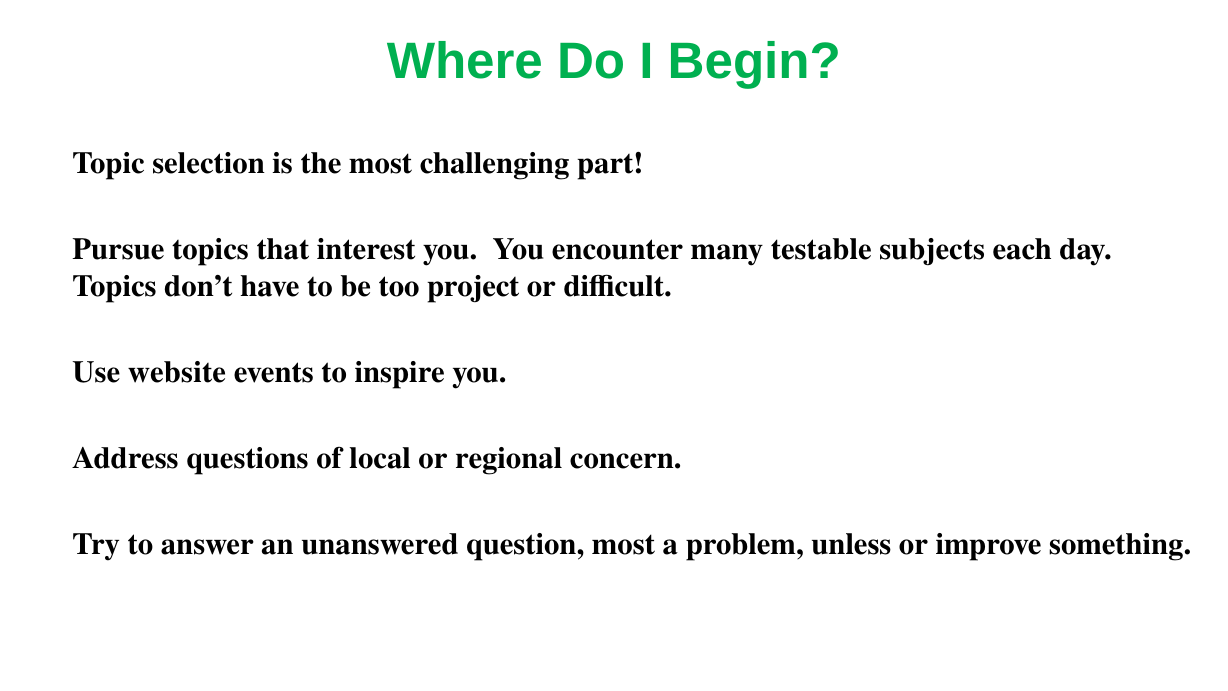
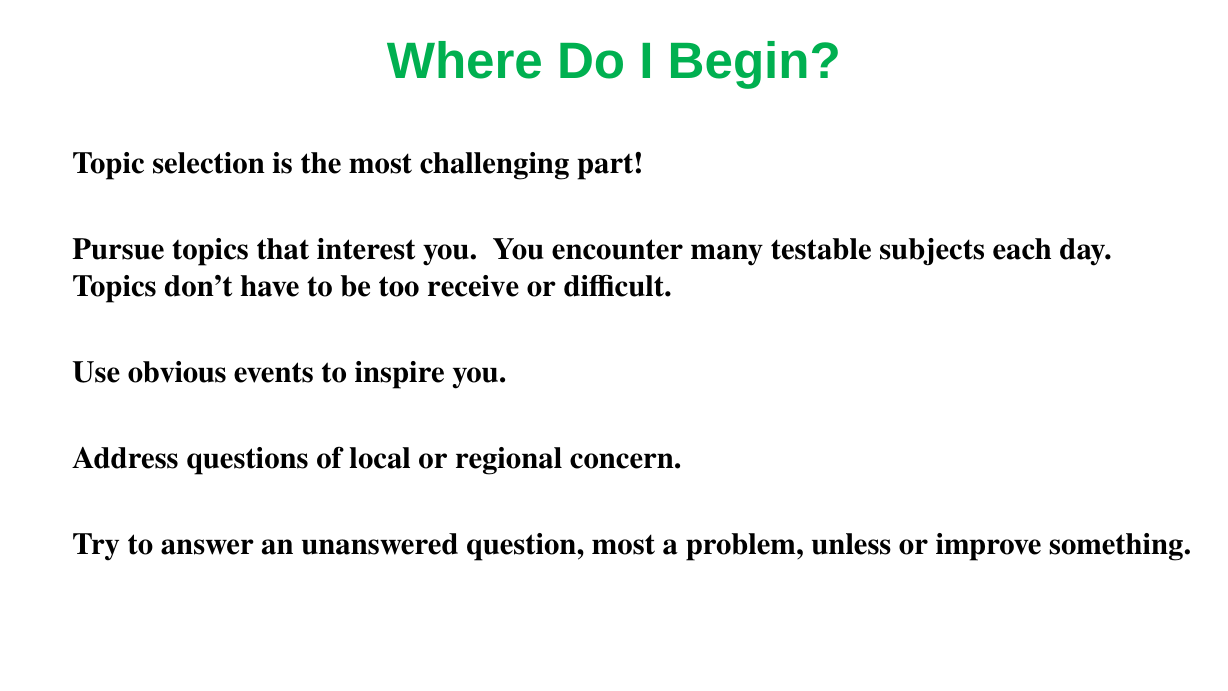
project: project -> receive
website: website -> obvious
